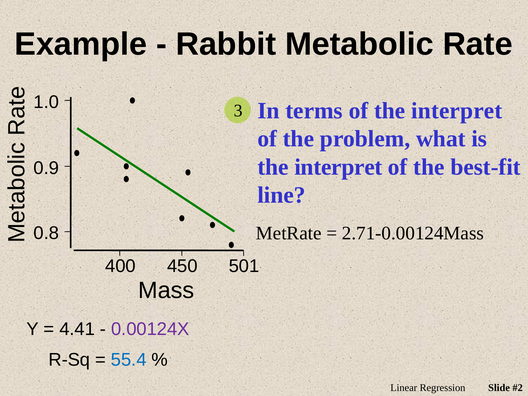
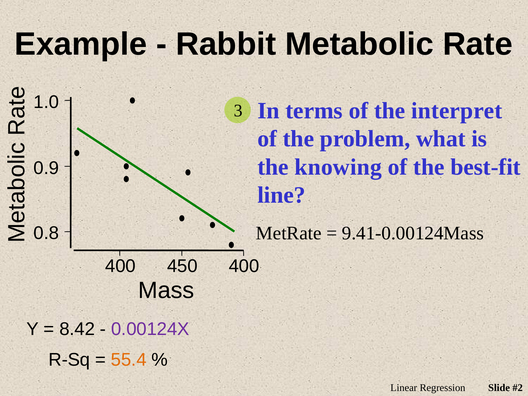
interpret at (338, 167): interpret -> knowing
2.71-0.00124Mass: 2.71-0.00124Mass -> 9.41-0.00124Mass
450 501: 501 -> 400
4.41: 4.41 -> 8.42
55.4 colour: blue -> orange
